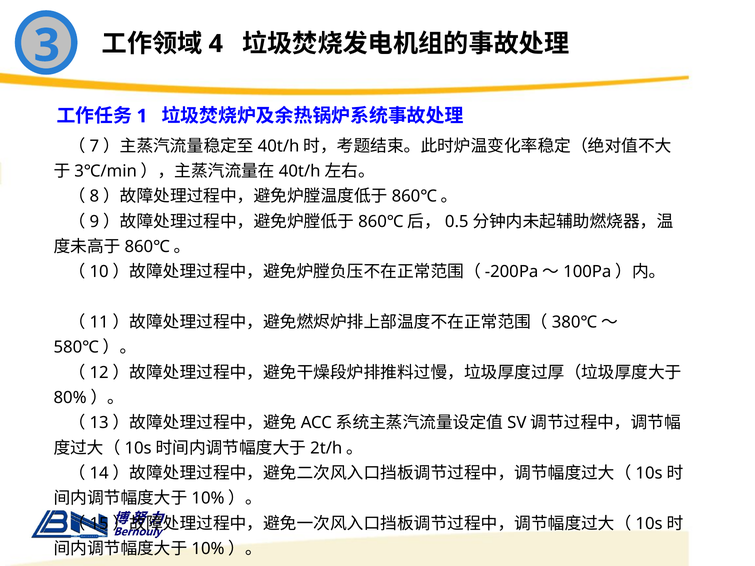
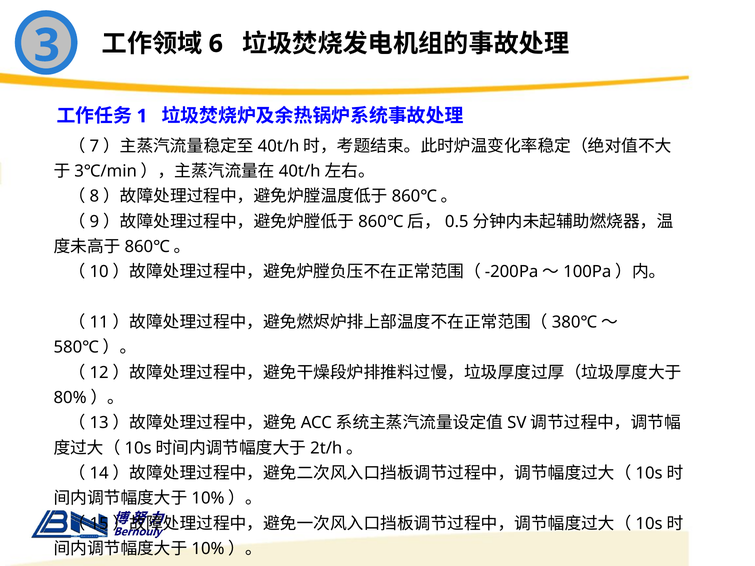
4: 4 -> 6
